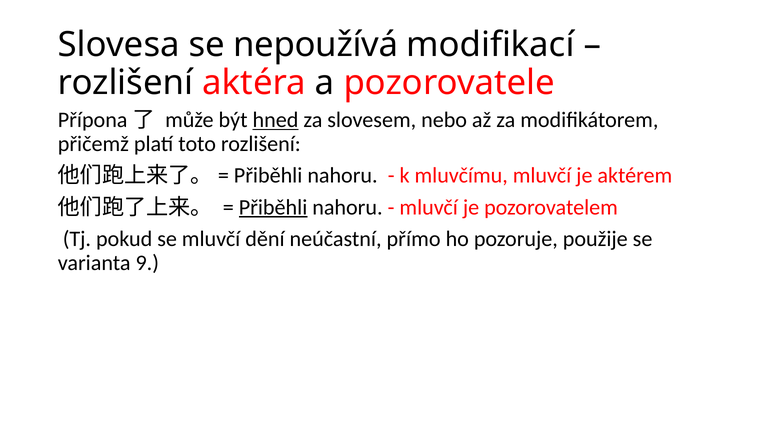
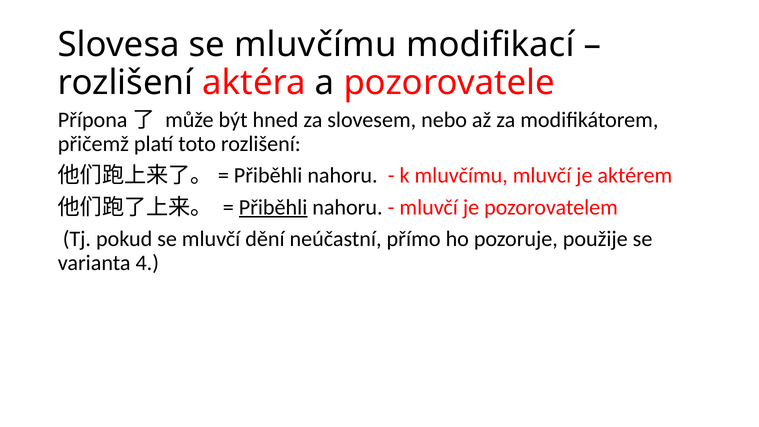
se nepoužívá: nepoužívá -> mluvčímu
hned underline: present -> none
9: 9 -> 4
